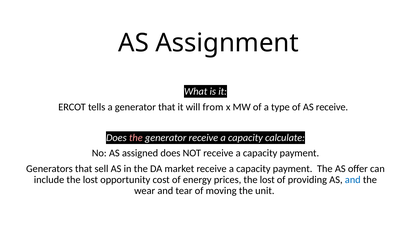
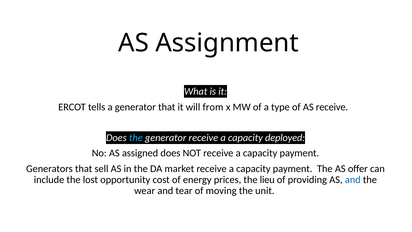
the at (136, 138) colour: pink -> light blue
calculate: calculate -> deployed
prices the lost: lost -> lieu
